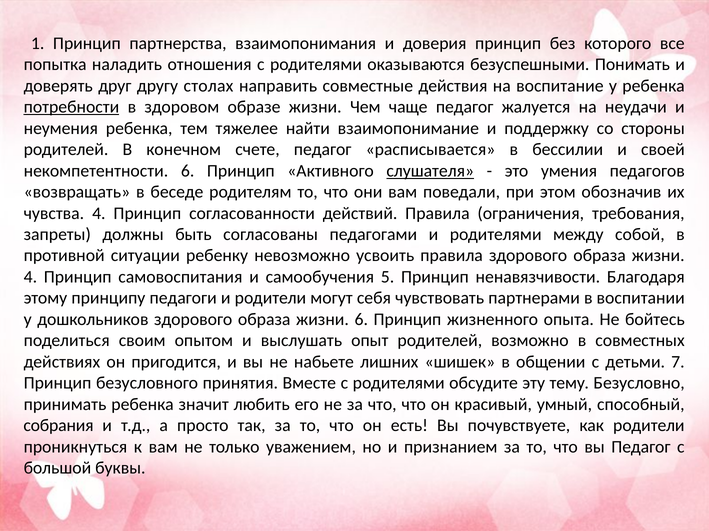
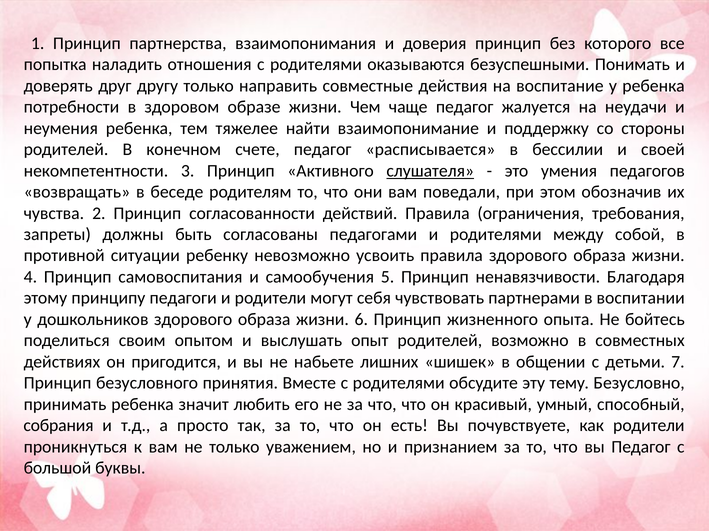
другу столах: столах -> только
потребности underline: present -> none
некомпетентности 6: 6 -> 3
чувства 4: 4 -> 2
